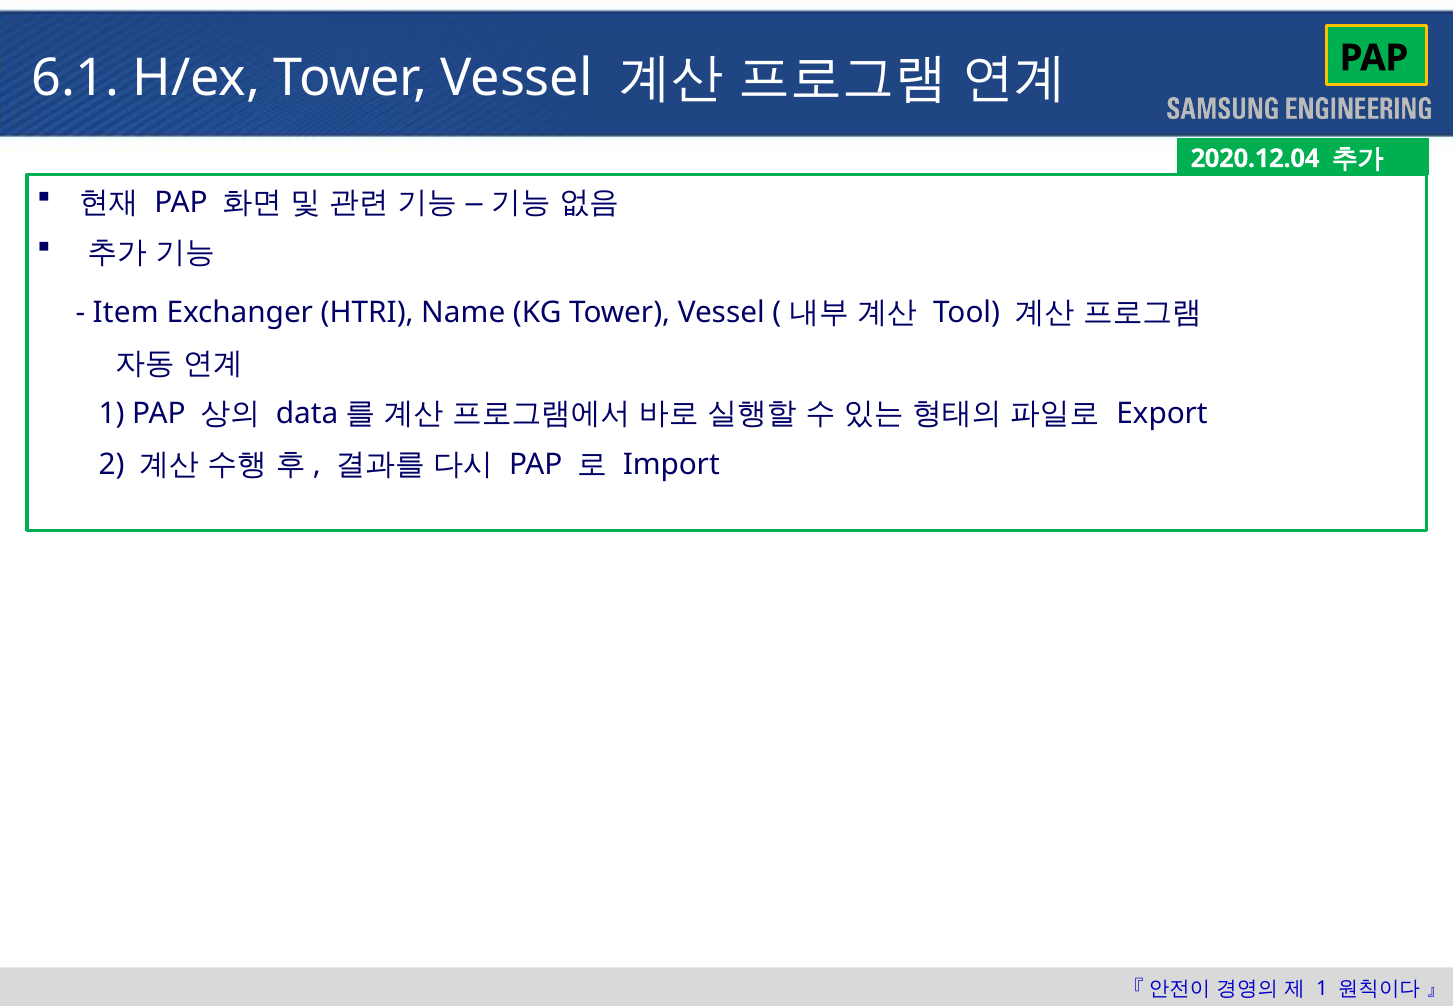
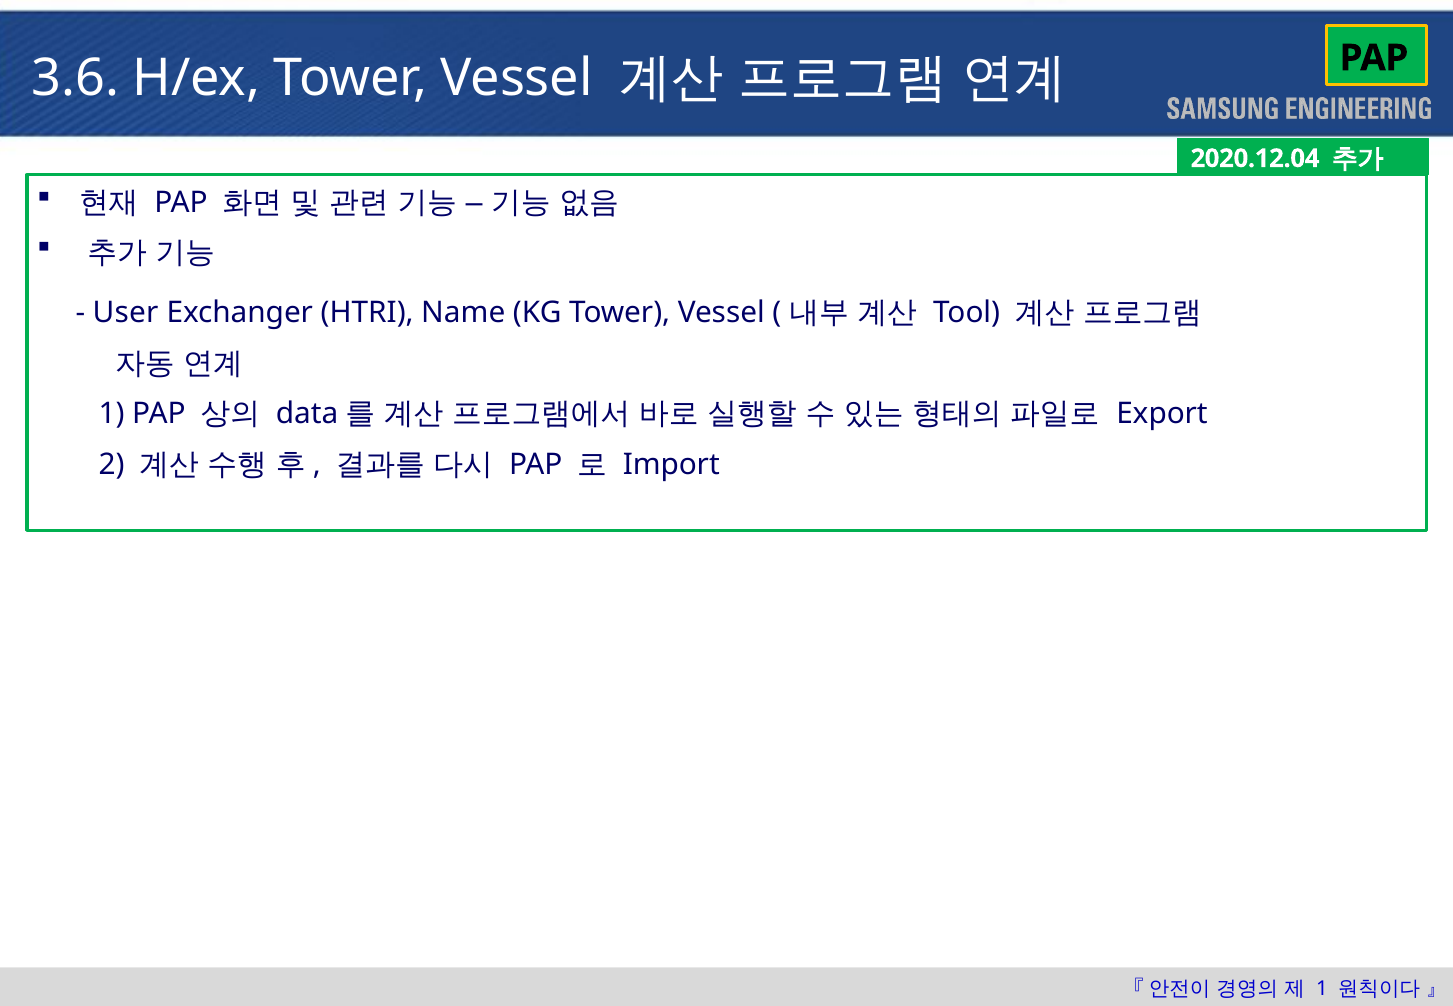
6.1: 6.1 -> 3.6
Item: Item -> User
